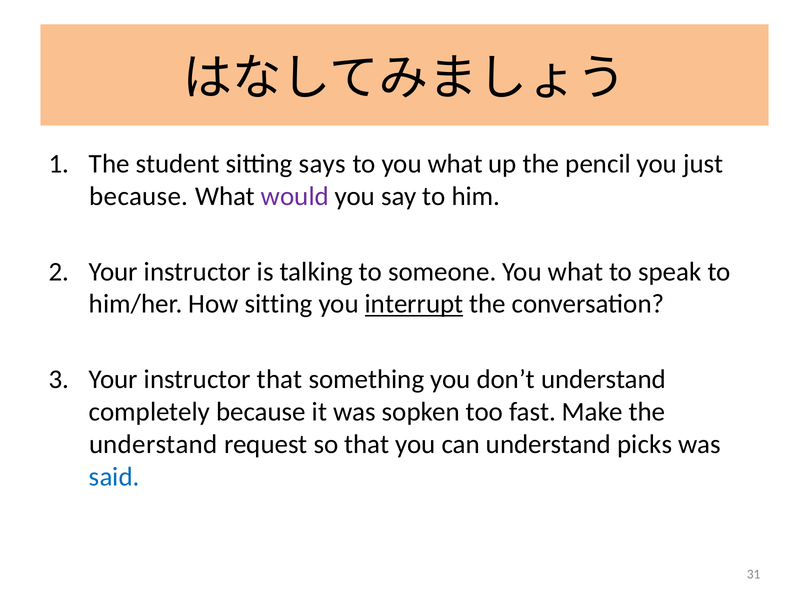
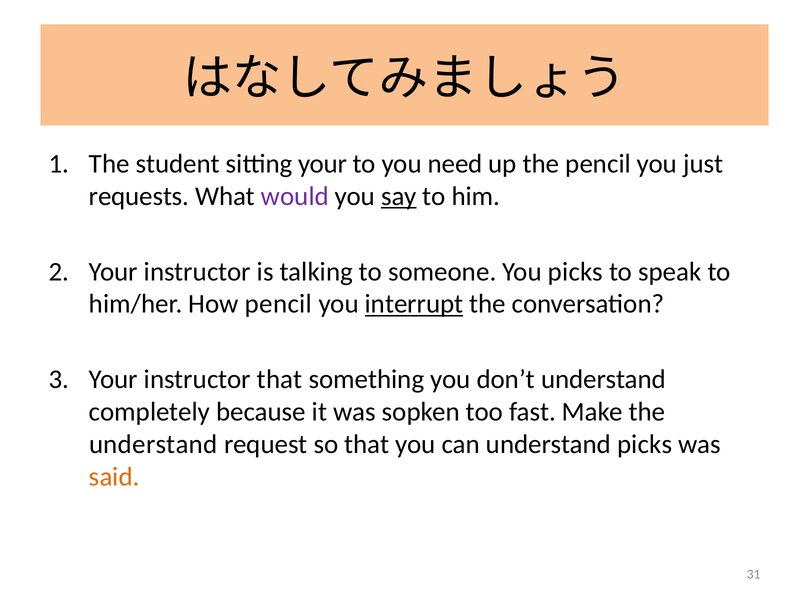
sitting says: says -> your
to you what: what -> need
because at (139, 196): because -> requests
say underline: none -> present
someone You what: what -> picks
How sitting: sitting -> pencil
said colour: blue -> orange
